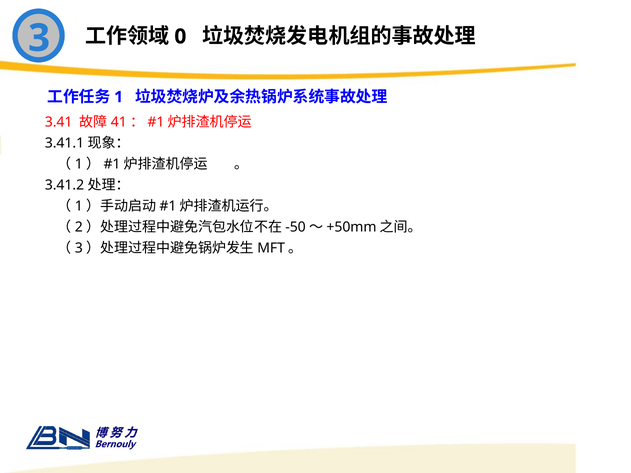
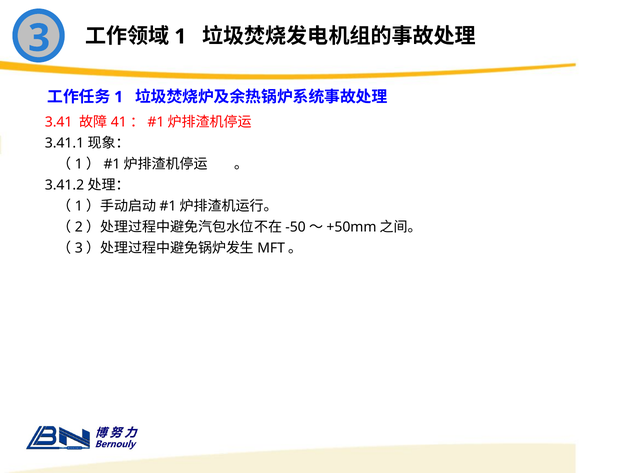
0 at (180, 37): 0 -> 1
